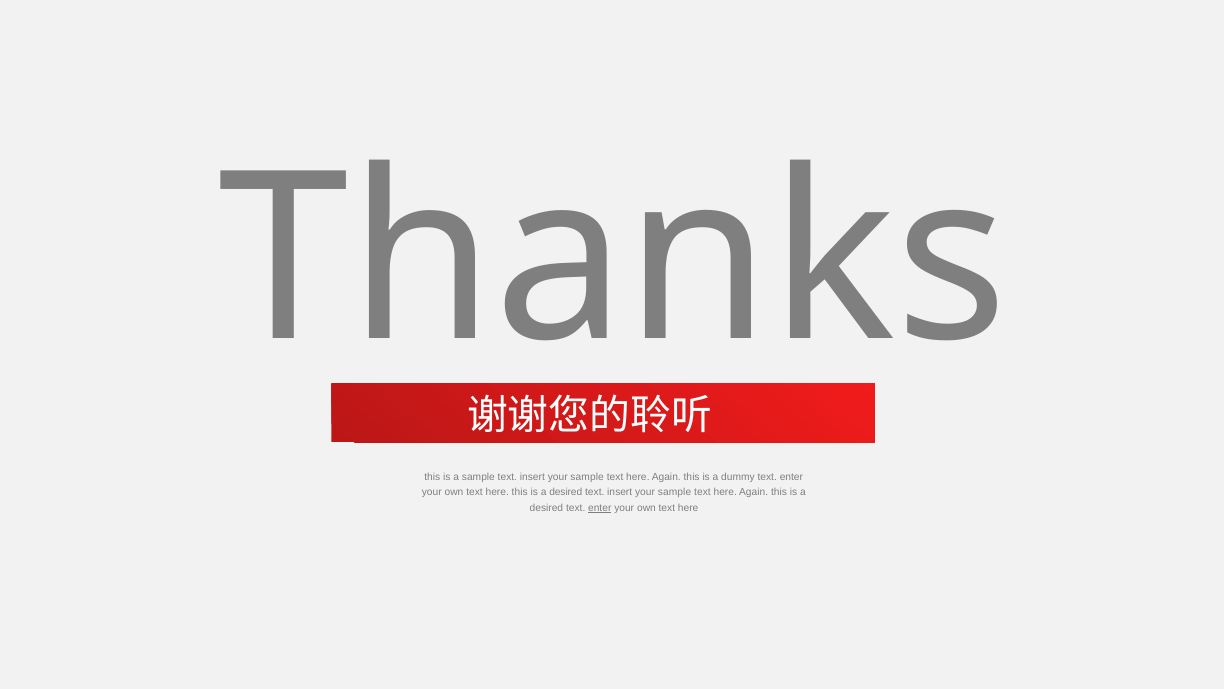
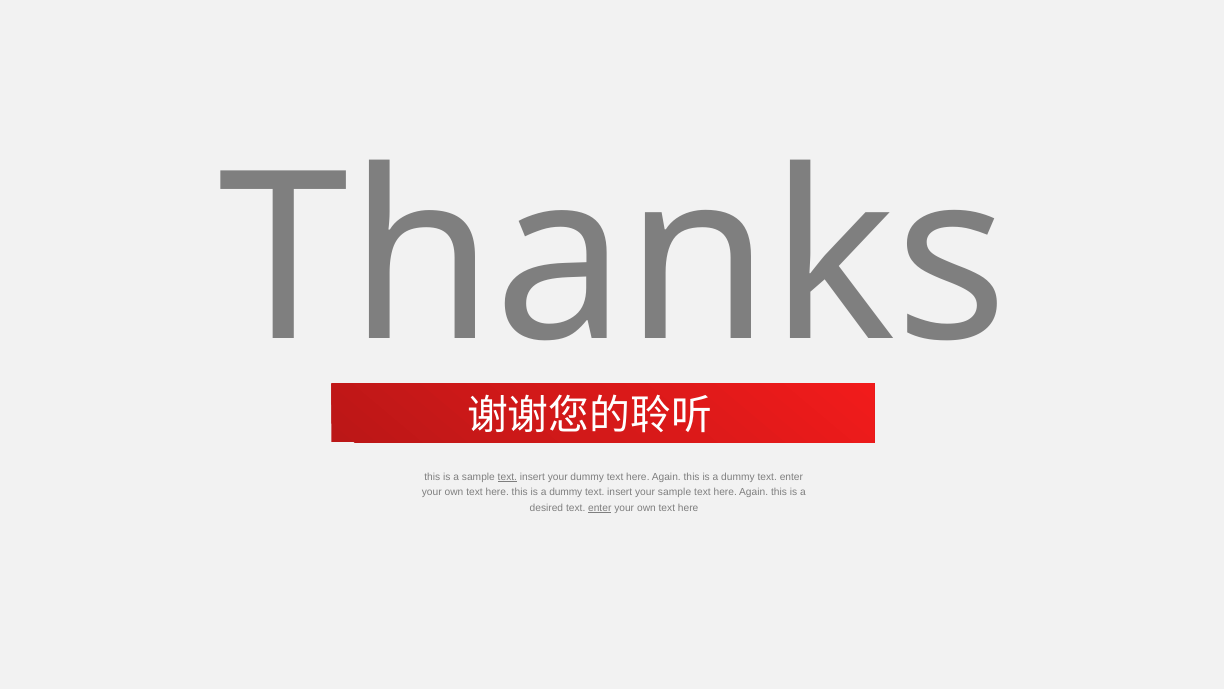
text at (507, 477) underline: none -> present
sample at (587, 477): sample -> dummy
desired at (566, 492): desired -> dummy
